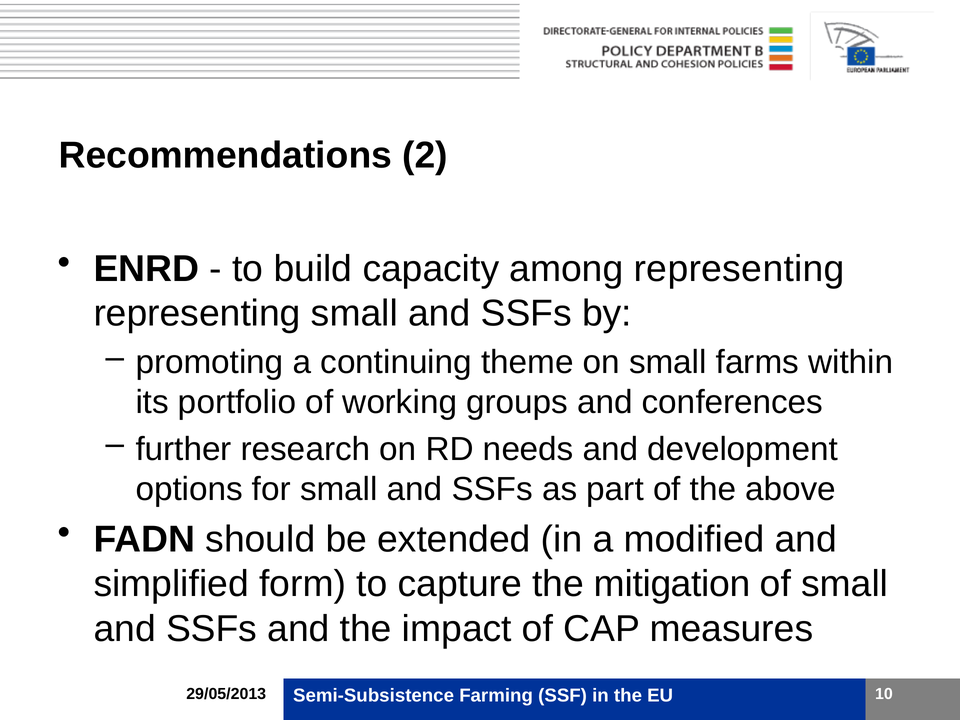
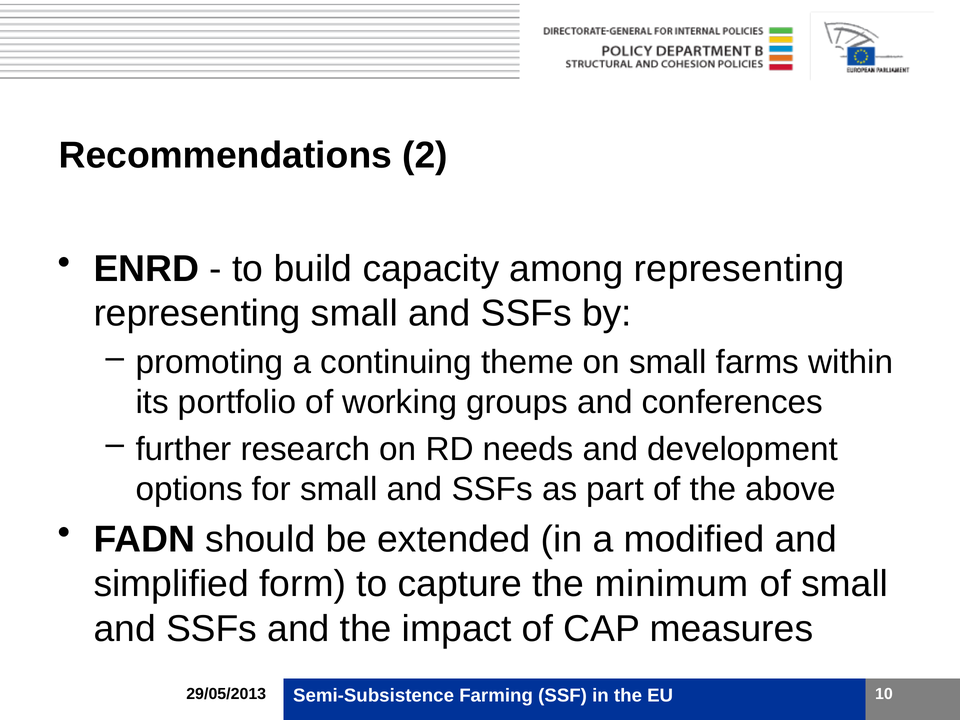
mitigation: mitigation -> minimum
